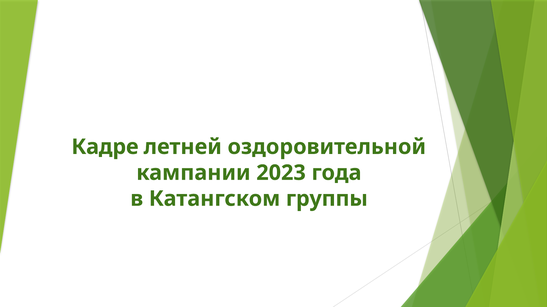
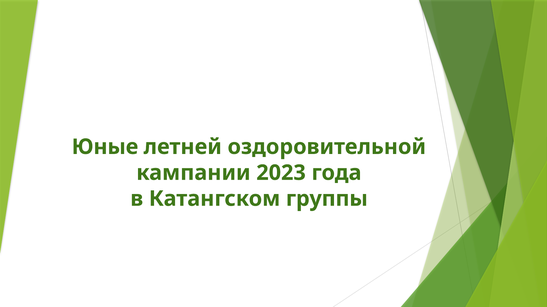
Кадре: Кадре -> Юные
